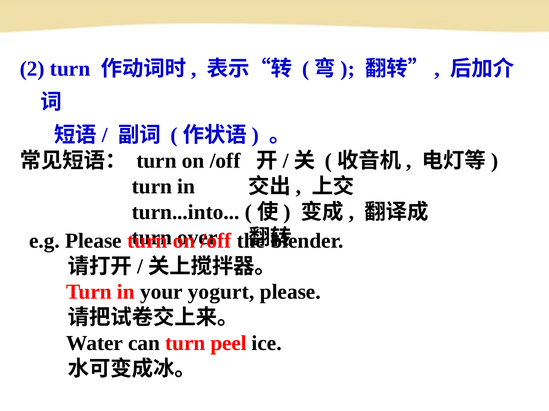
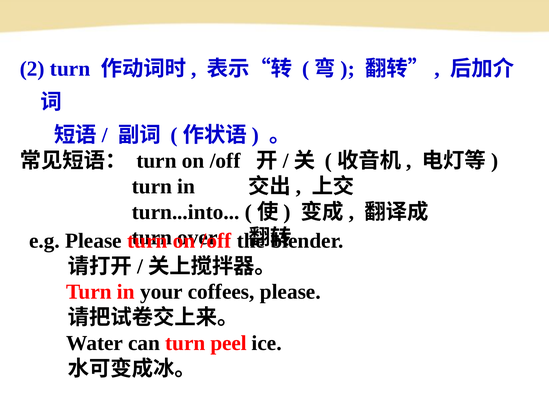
yogurt: yogurt -> coffees
